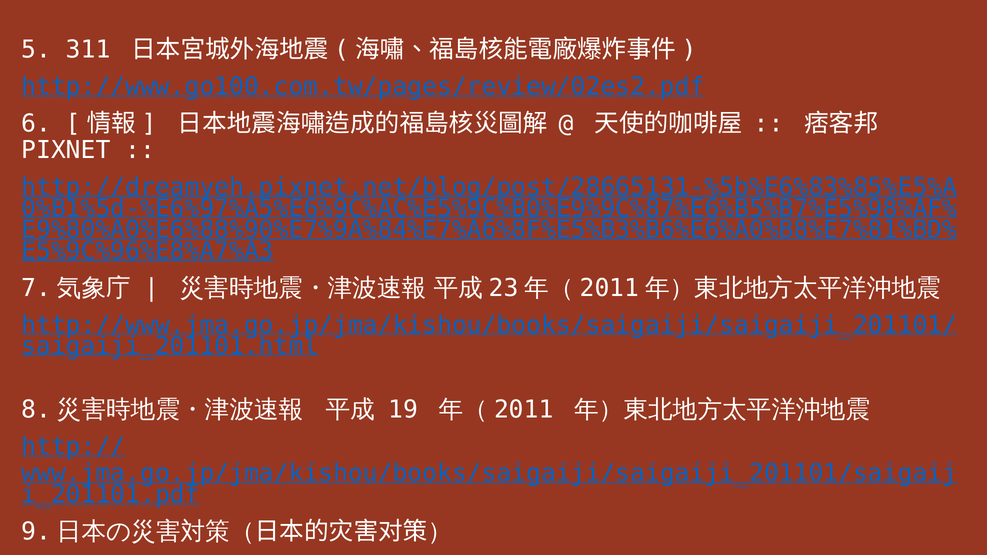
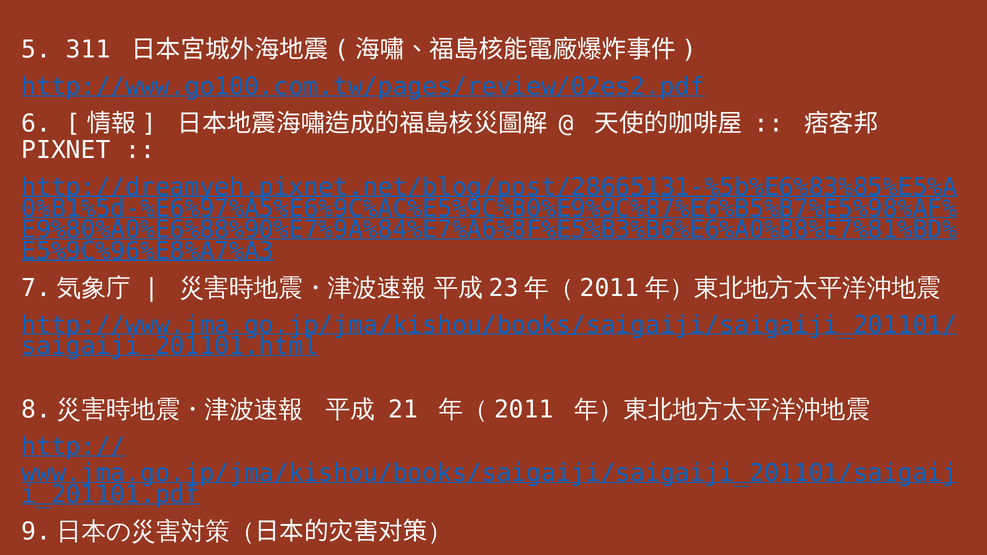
19: 19 -> 21
